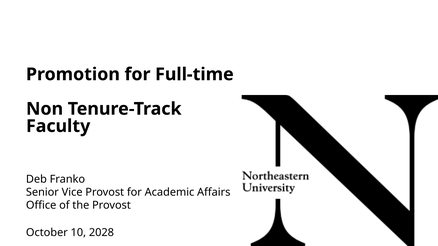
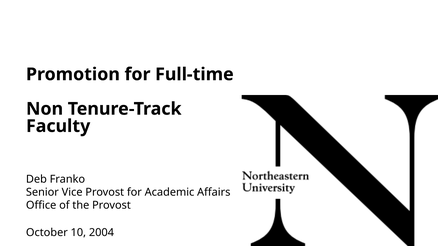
2028: 2028 -> 2004
